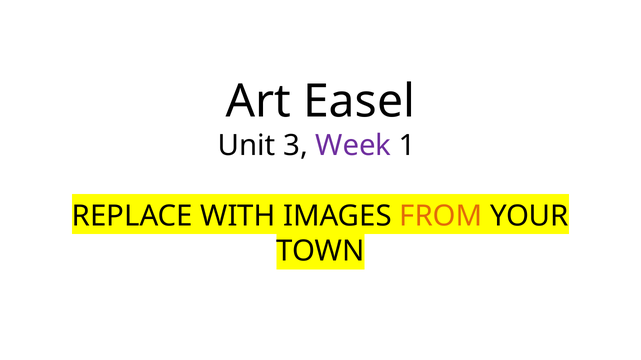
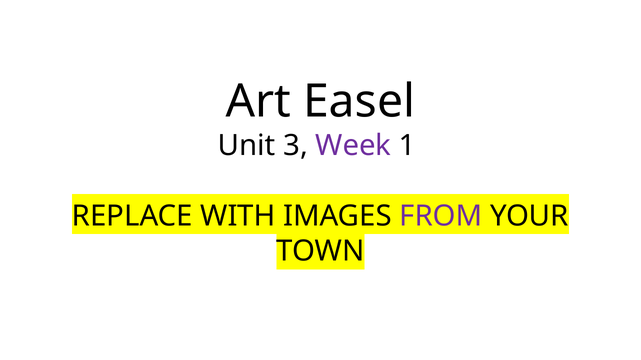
FROM colour: orange -> purple
